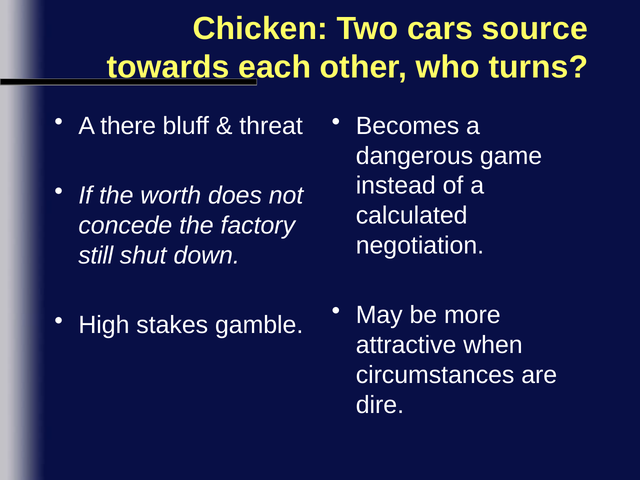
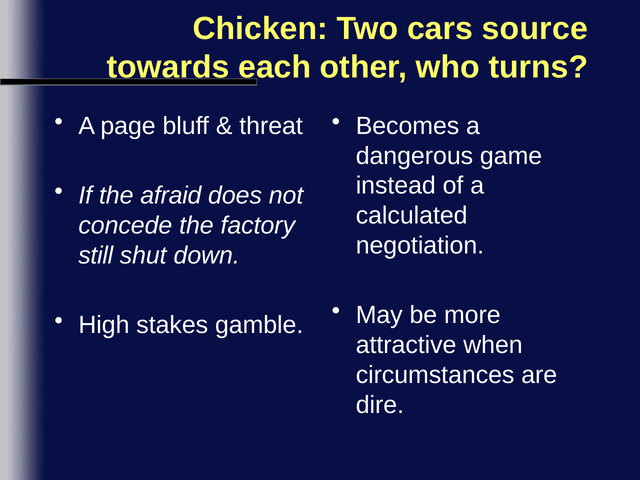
there: there -> page
worth: worth -> afraid
